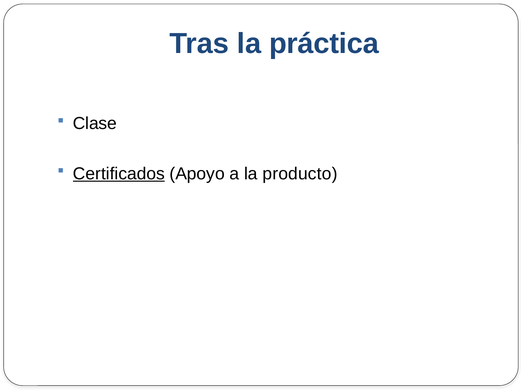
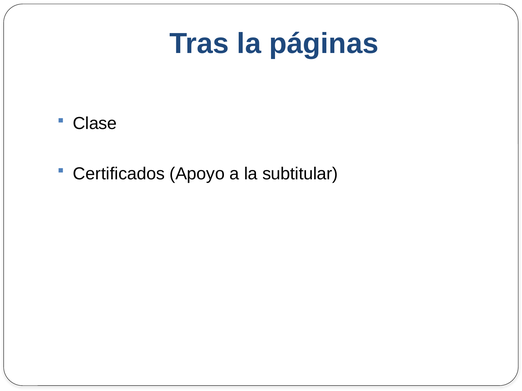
práctica: práctica -> páginas
Certificados underline: present -> none
producto: producto -> subtitular
